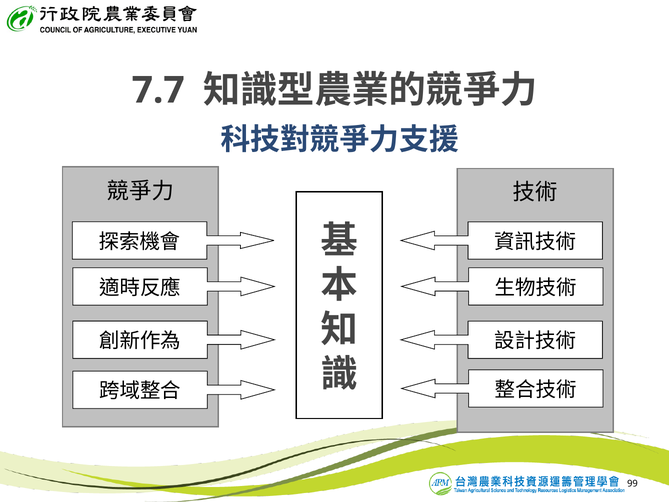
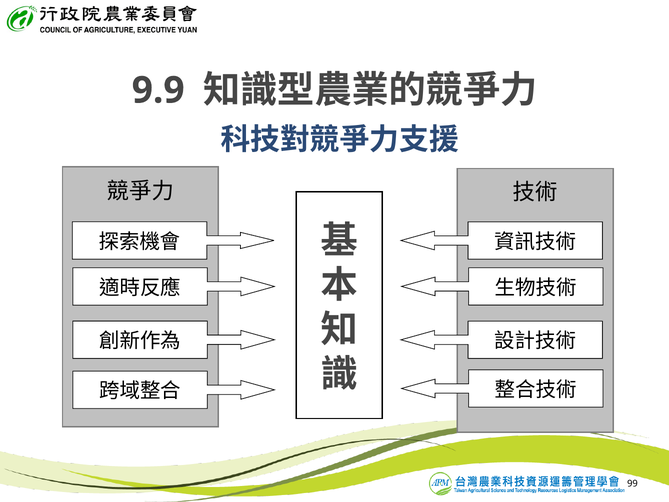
7.7: 7.7 -> 9.9
